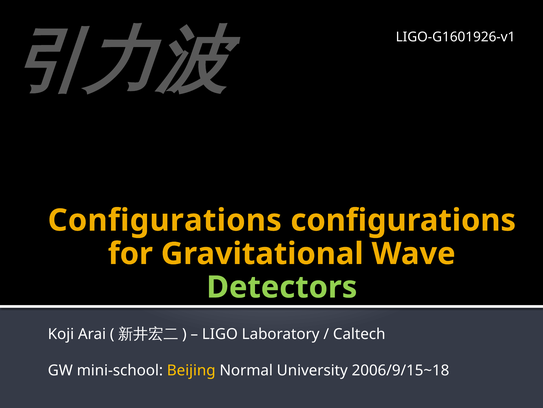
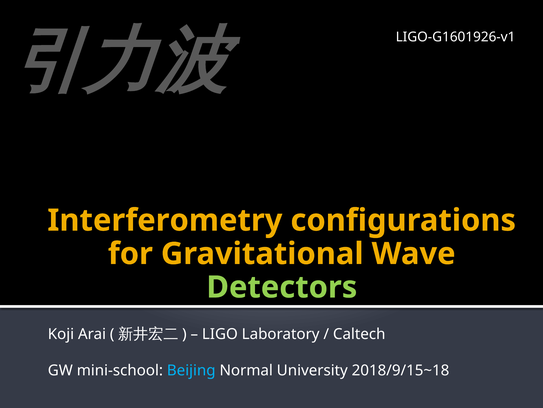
Configurations at (165, 220): Configurations -> Interferometry
Beijing colour: yellow -> light blue
2006/9/15~18: 2006/9/15~18 -> 2018/9/15~18
